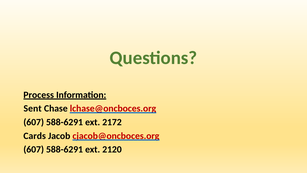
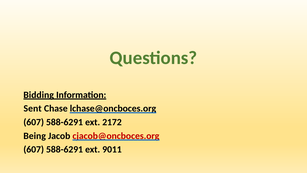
Process: Process -> Bidding
lchase@oncboces.org colour: red -> black
Cards: Cards -> Being
2120: 2120 -> 9011
